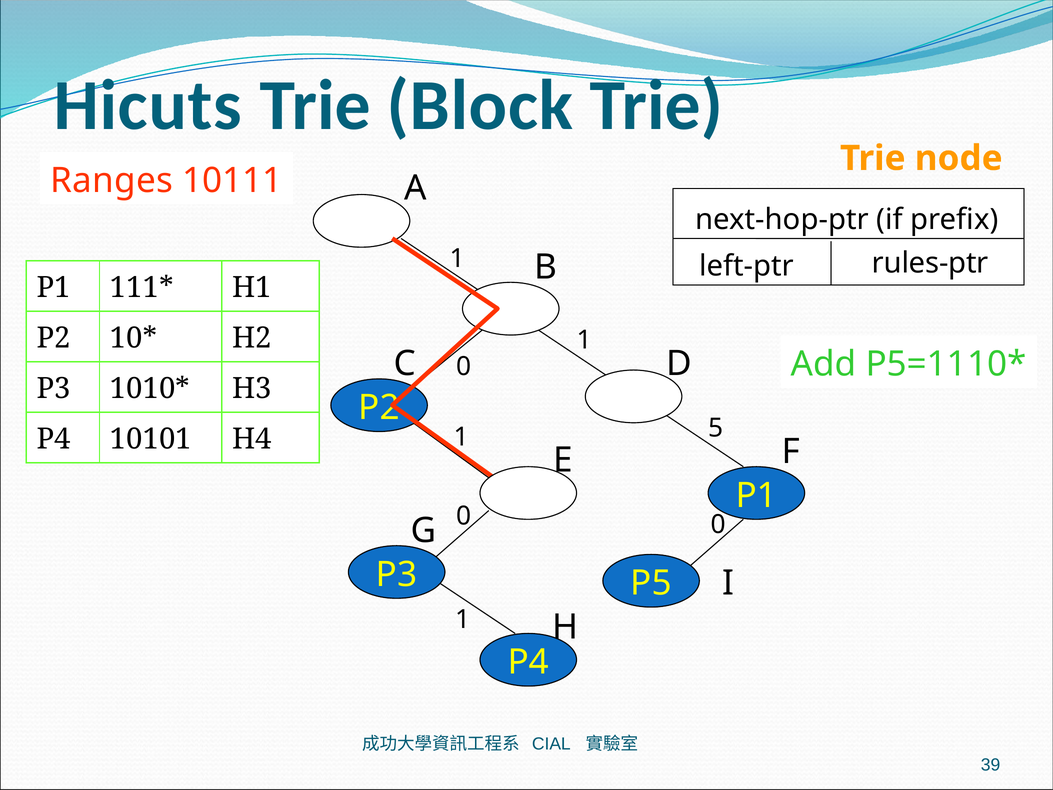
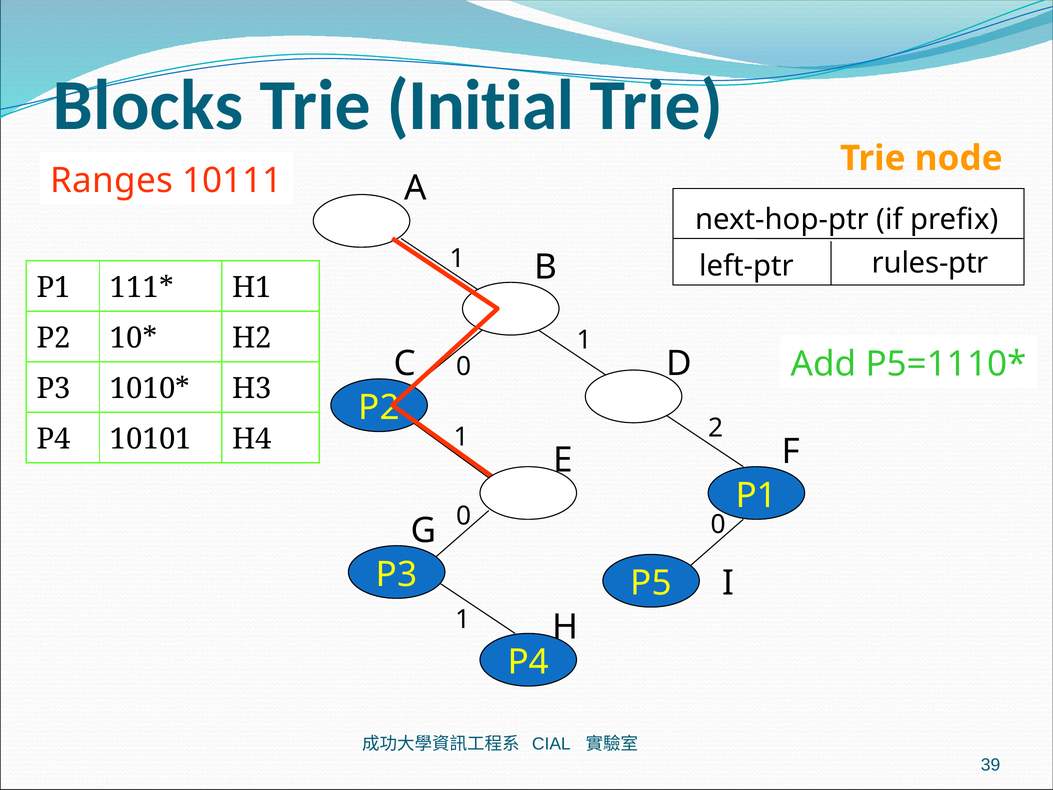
Hicuts: Hicuts -> Blocks
Block: Block -> Initial
5: 5 -> 2
